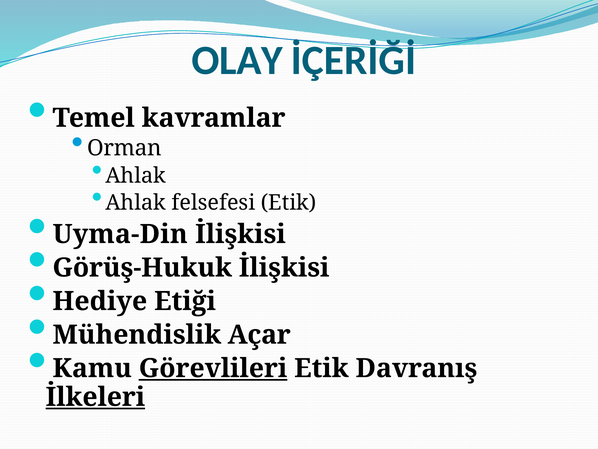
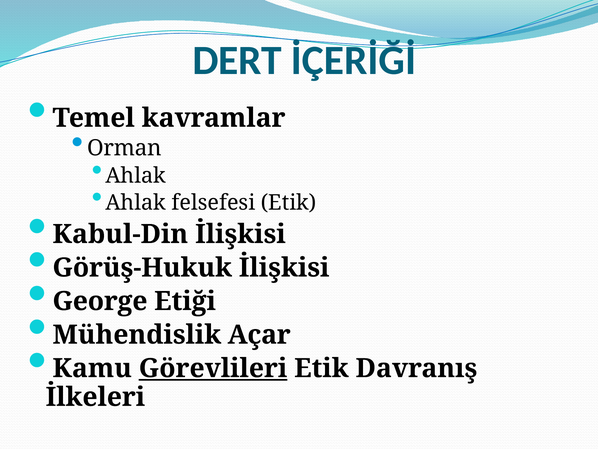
OLAY: OLAY -> DERT
Uyma-Din: Uyma-Din -> Kabul-Din
Hediye: Hediye -> George
İlkeleri underline: present -> none
